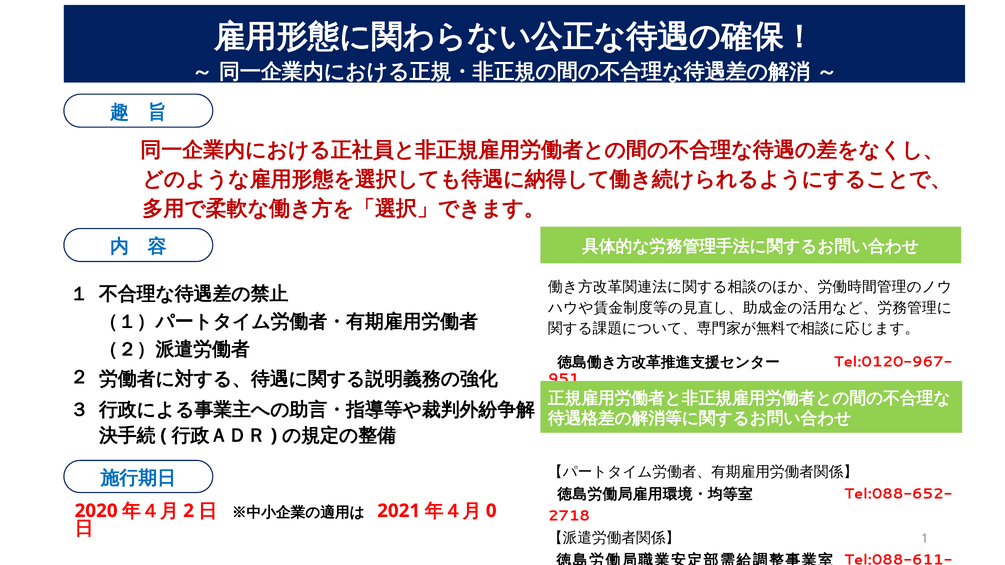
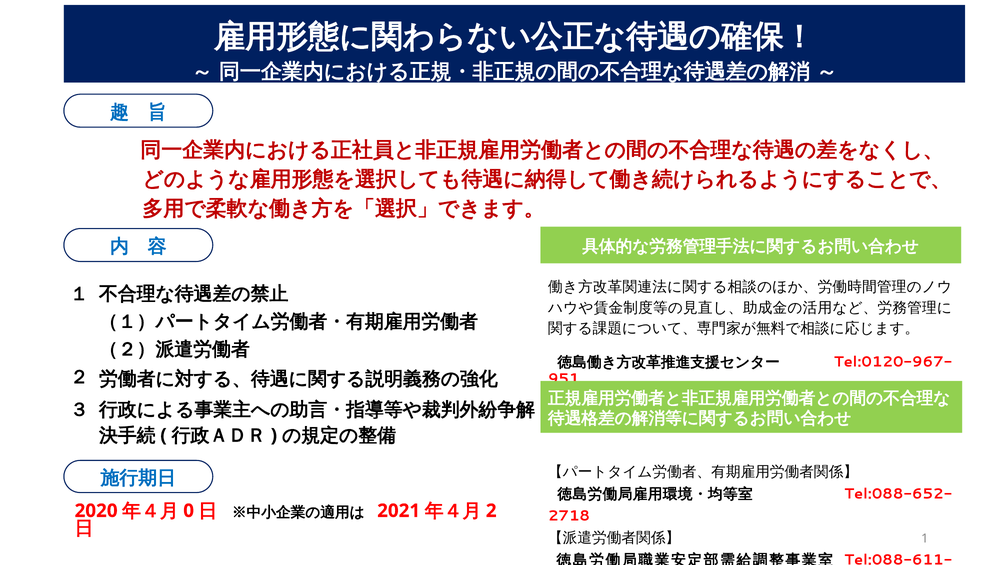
2: 2 -> 0
0: 0 -> 2
